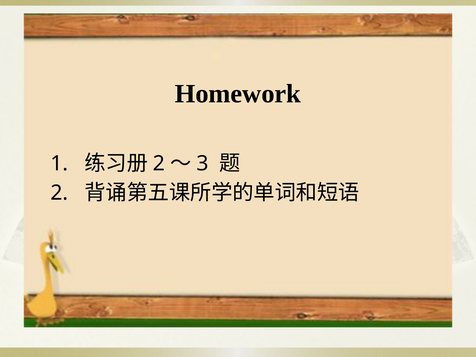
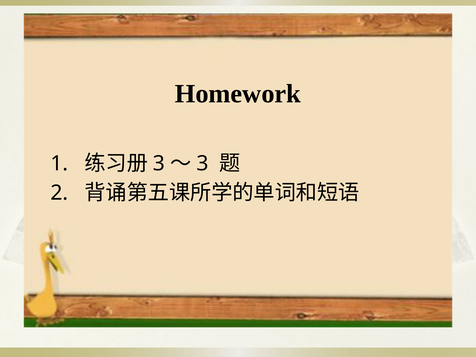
2 at (159, 163): 2 -> 3
